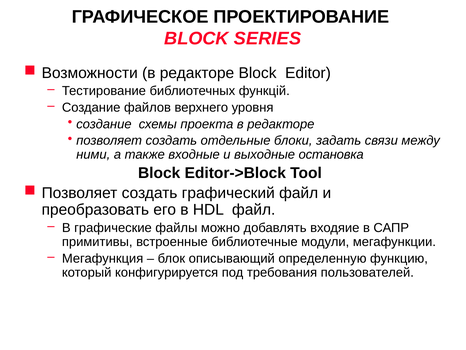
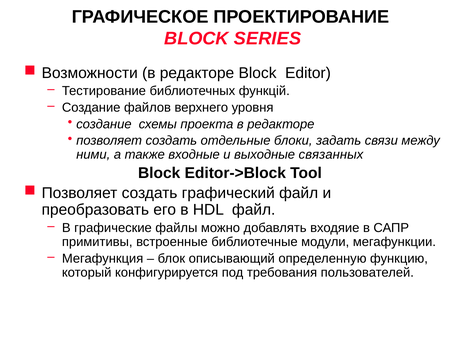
остановка: остановка -> связанных
